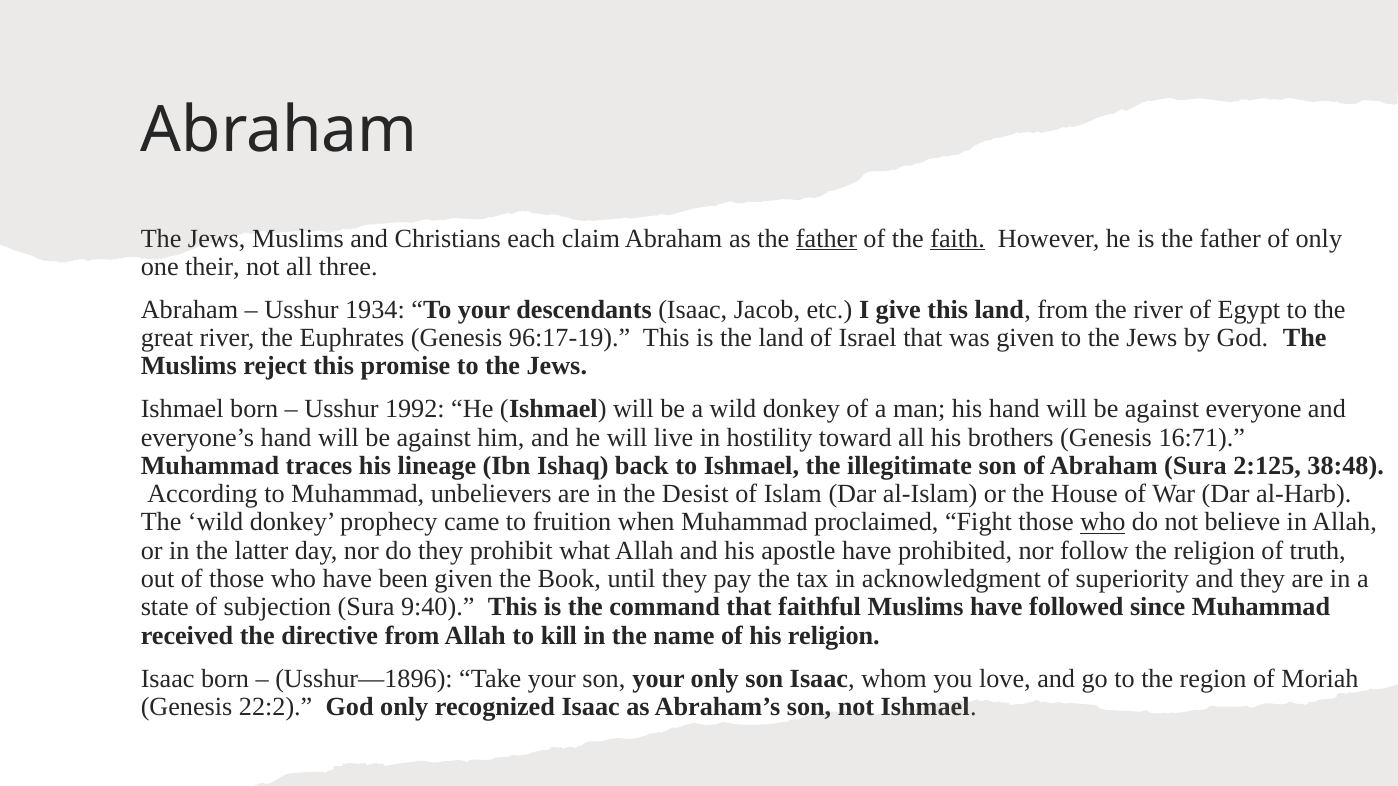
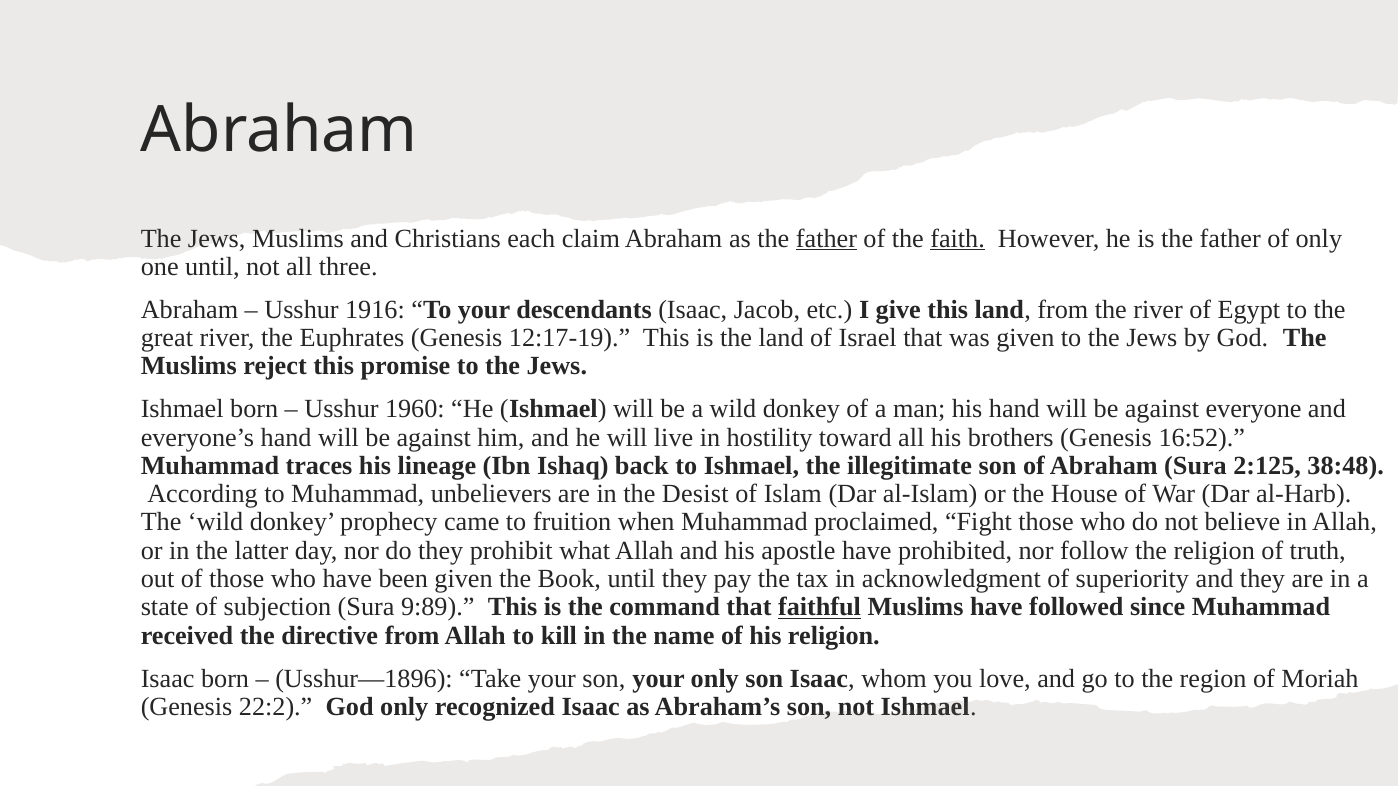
one their: their -> until
1934: 1934 -> 1916
96:17-19: 96:17-19 -> 12:17-19
1992: 1992 -> 1960
16:71: 16:71 -> 16:52
who at (1103, 523) underline: present -> none
9:40: 9:40 -> 9:89
faithful underline: none -> present
